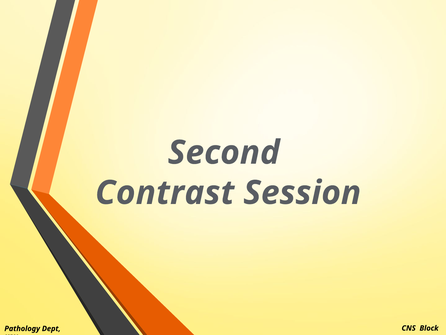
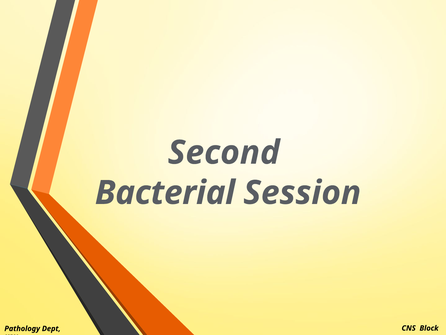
Contrast: Contrast -> Bacterial
